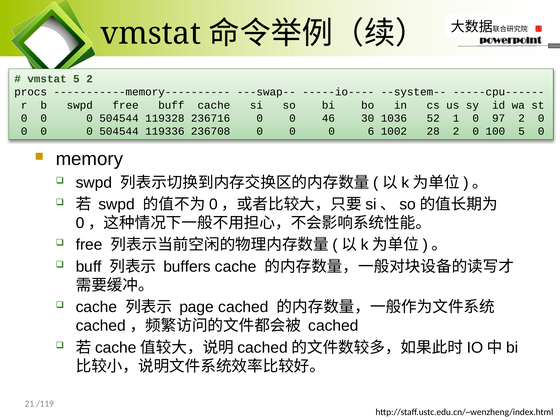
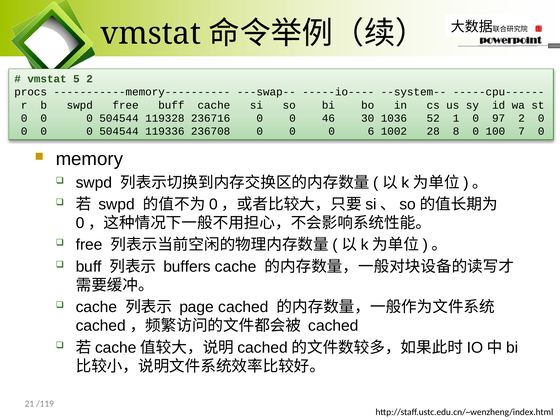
28 2: 2 -> 8
100 5: 5 -> 7
